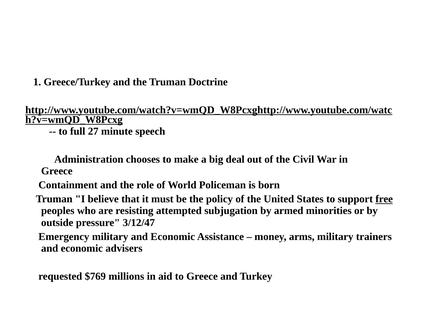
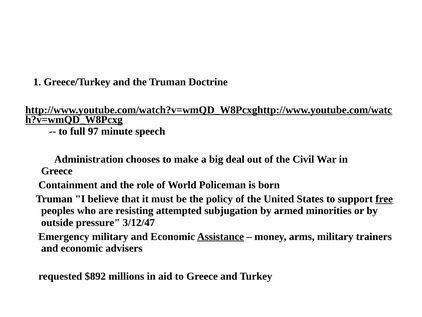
27: 27 -> 97
Assistance underline: none -> present
$769: $769 -> $892
